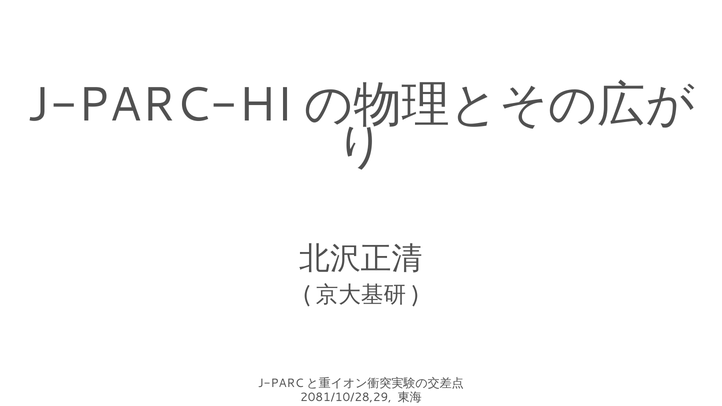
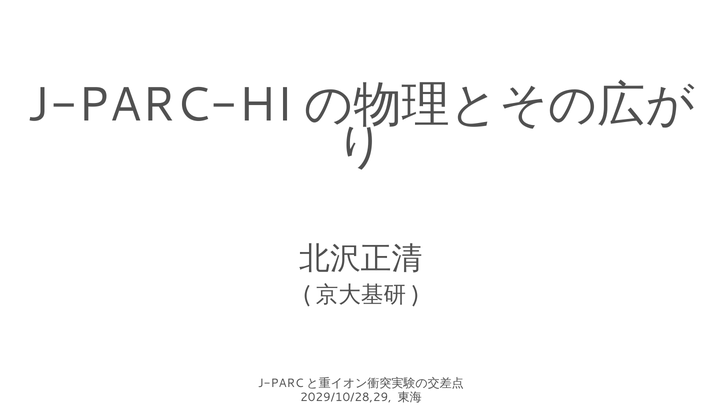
2081/10/28,29: 2081/10/28,29 -> 2029/10/28,29
